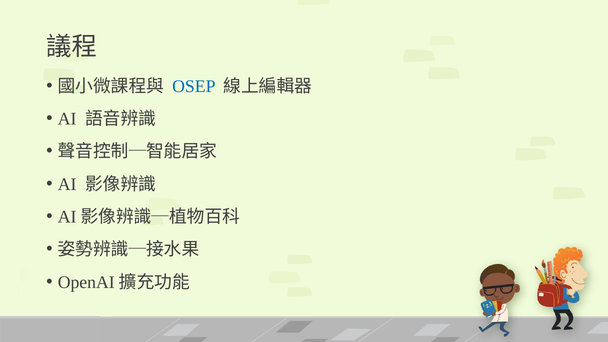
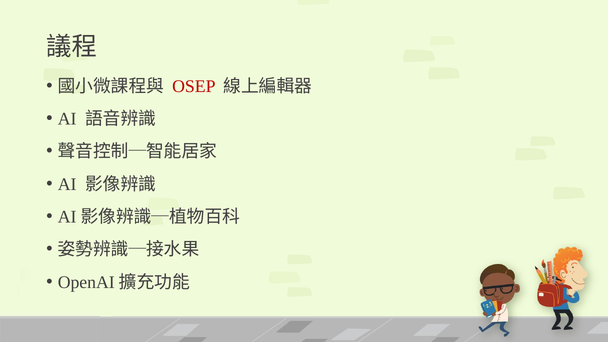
OSEP colour: blue -> red
